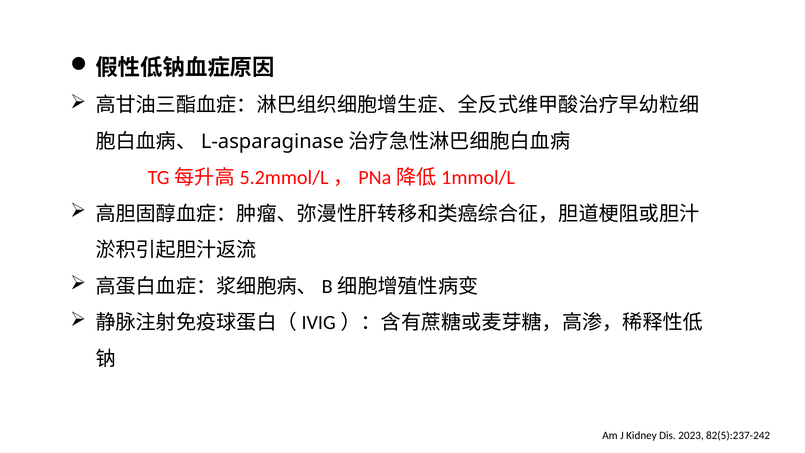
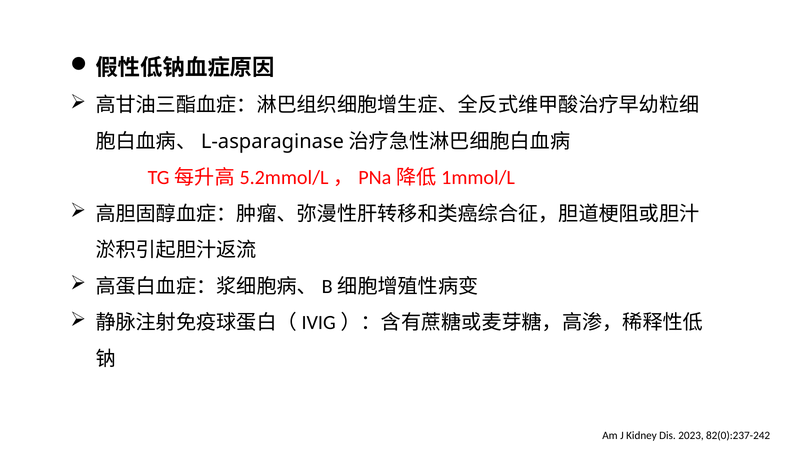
82(5):237-242: 82(5):237-242 -> 82(0):237-242
